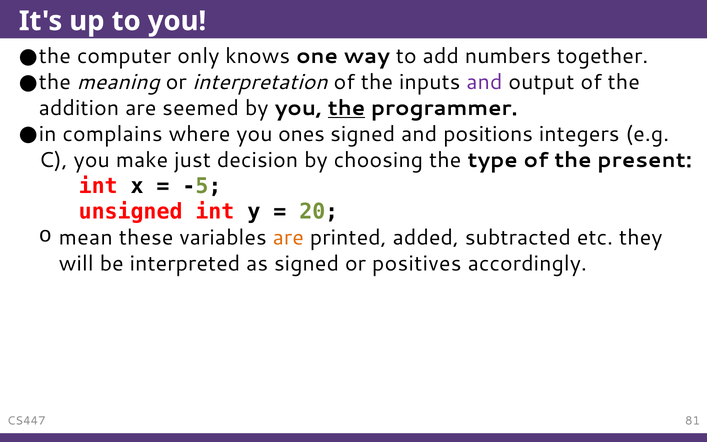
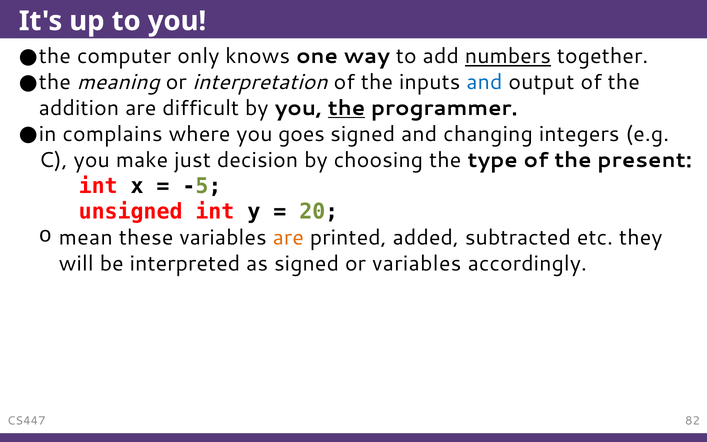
numbers underline: none -> present
and at (484, 82) colour: purple -> blue
seemed: seemed -> difficult
ones: ones -> goes
positions: positions -> changing
or positives: positives -> variables
81: 81 -> 82
